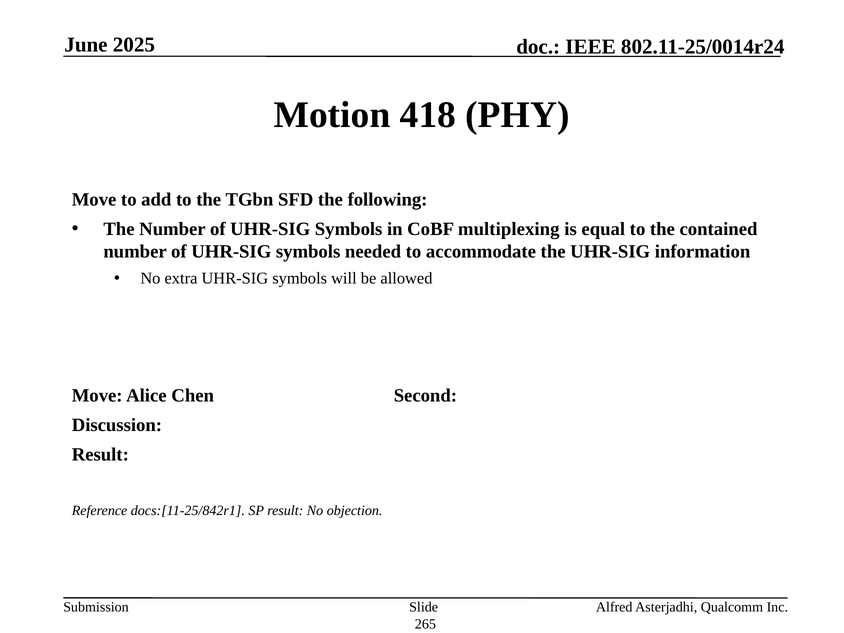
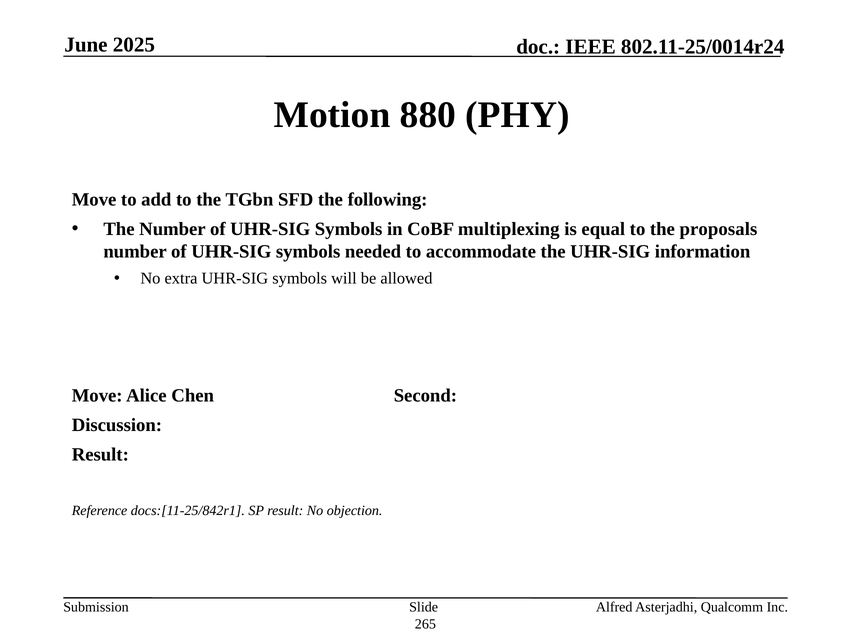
418: 418 -> 880
contained: contained -> proposals
